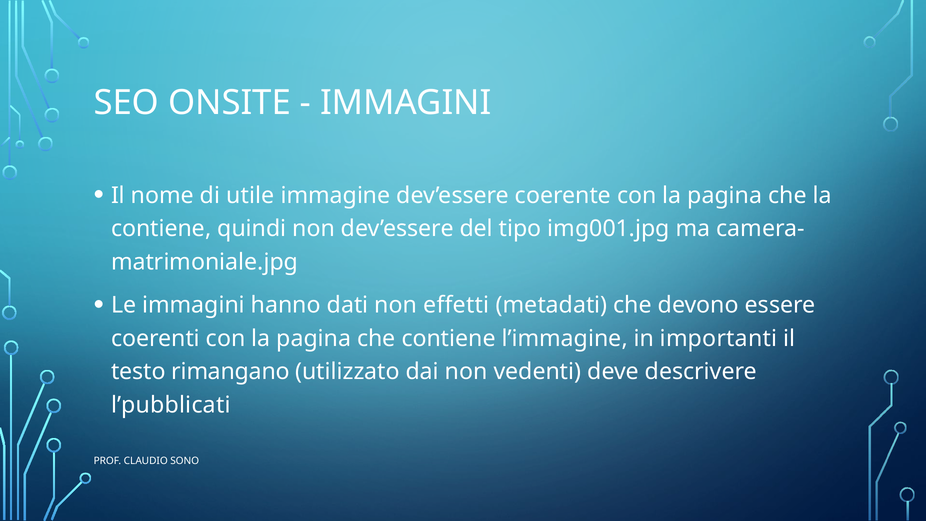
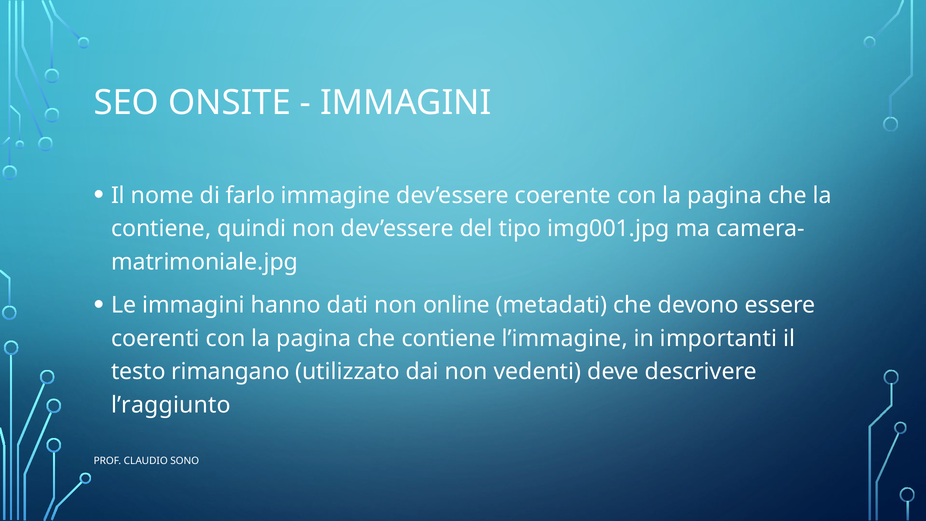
utile: utile -> farlo
effetti: effetti -> online
l’pubblicati: l’pubblicati -> l’raggiunto
